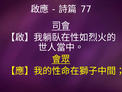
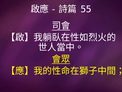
77: 77 -> 55
